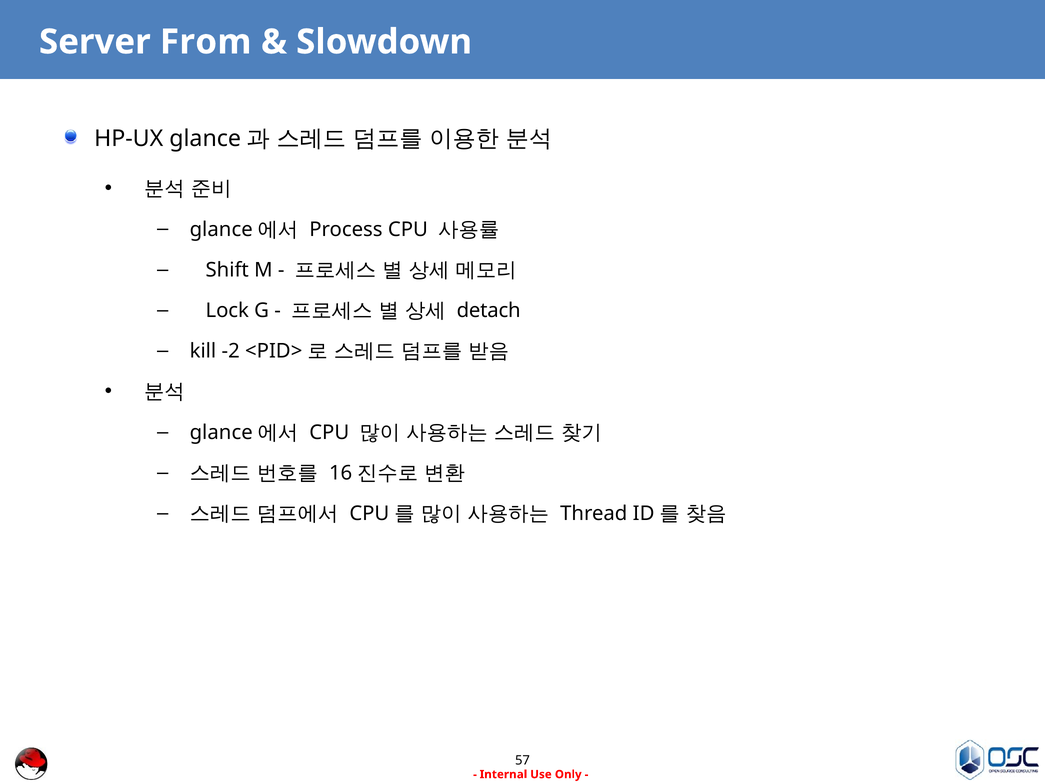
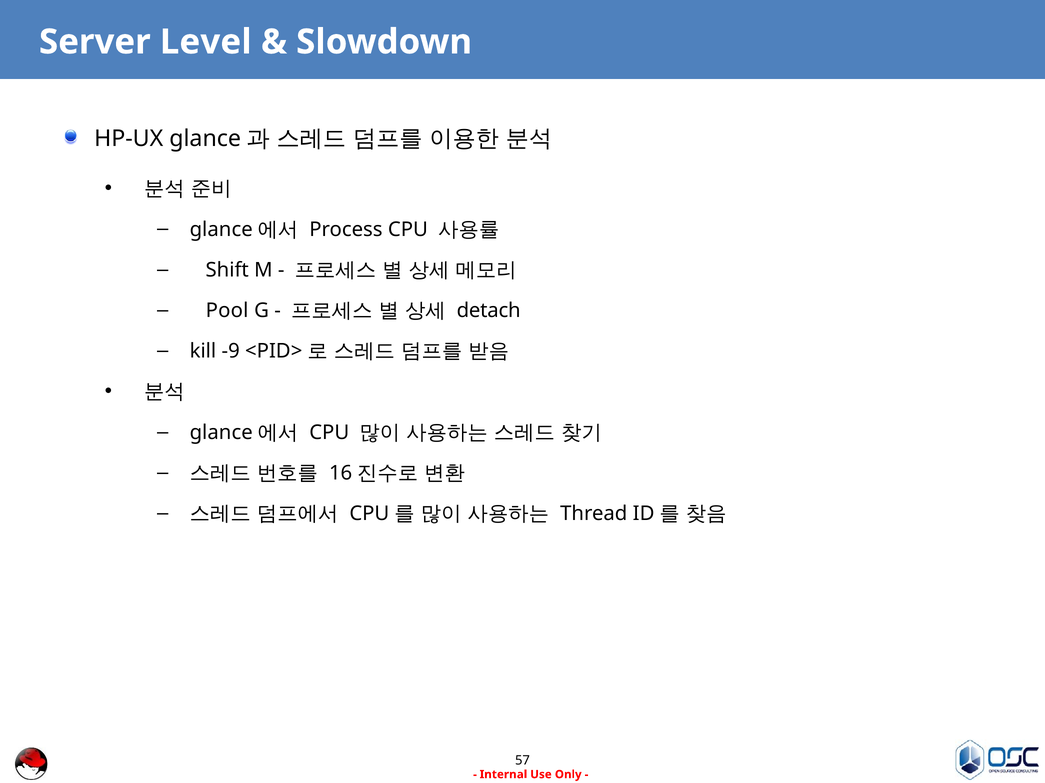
From: From -> Level
Lock: Lock -> Pool
-2: -2 -> -9
